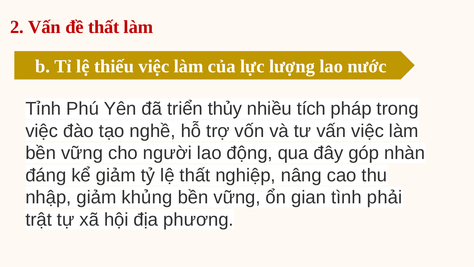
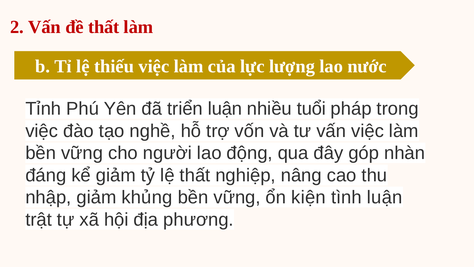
triển thủy: thủy -> luận
tích: tích -> tuổi
gian: gian -> kiện
tình phải: phải -> luận
